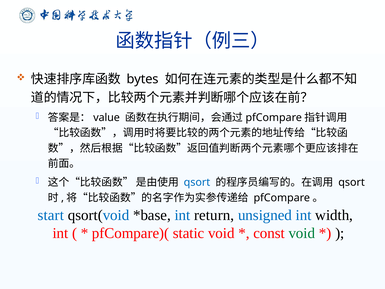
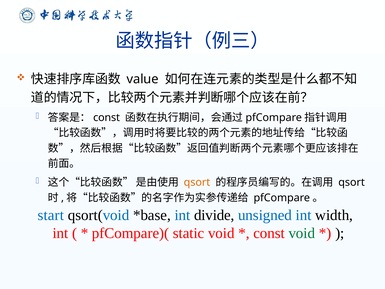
bytes: bytes -> value
value at (107, 117): value -> const
qsort at (197, 182) colour: blue -> orange
return: return -> divide
